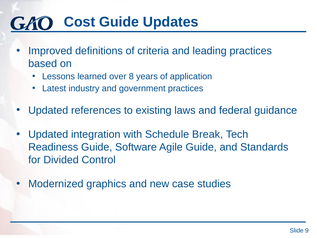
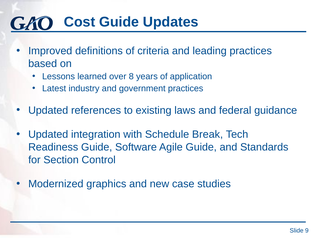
Divided: Divided -> Section
